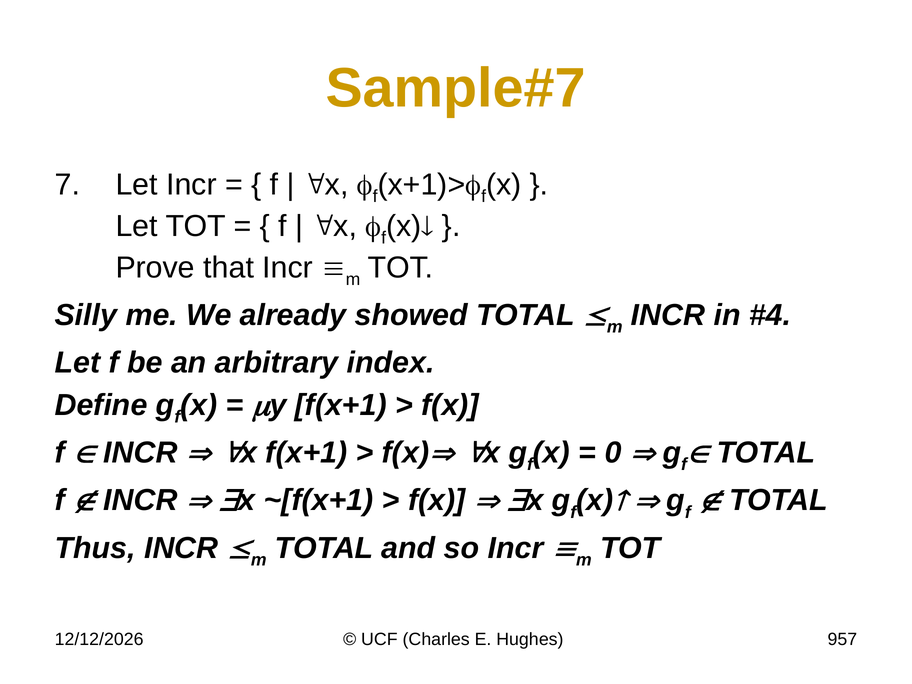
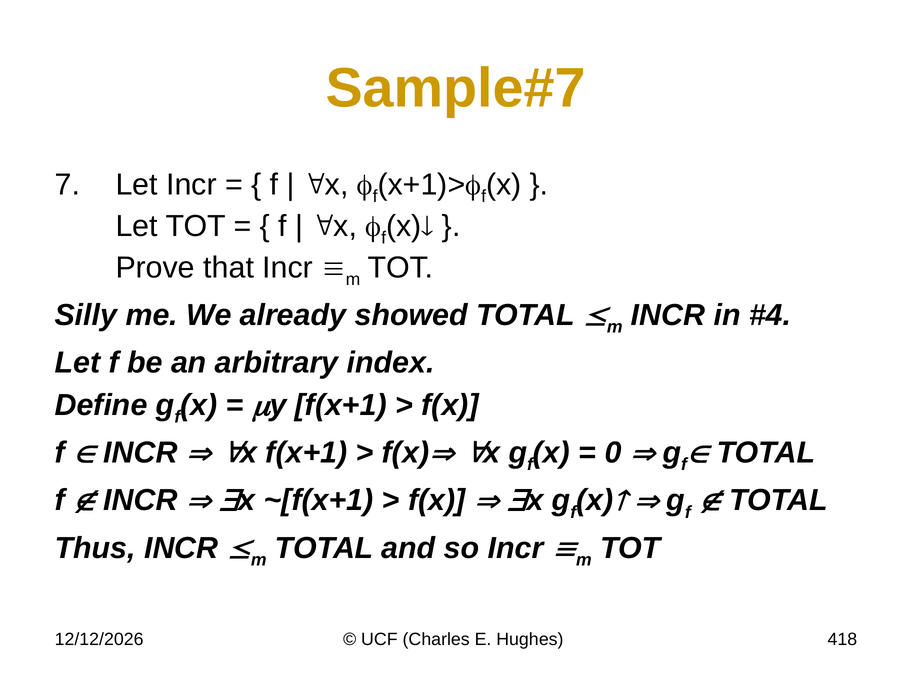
957: 957 -> 418
